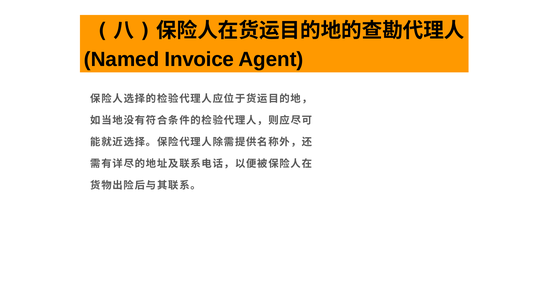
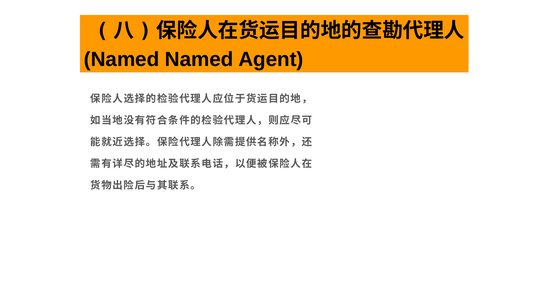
Named Invoice: Invoice -> Named
